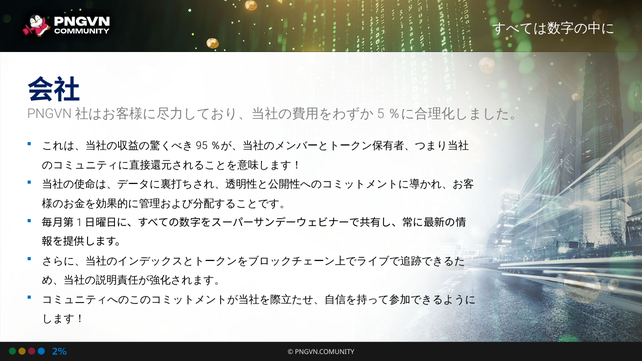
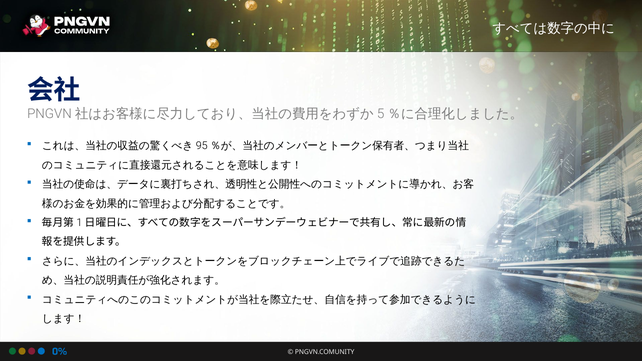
2%: 2% -> 0%
